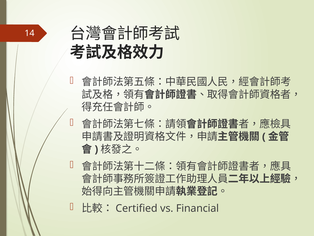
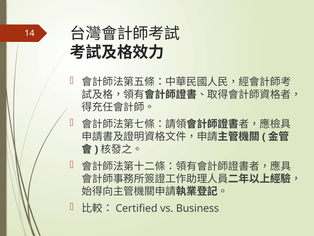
Financial: Financial -> Business
